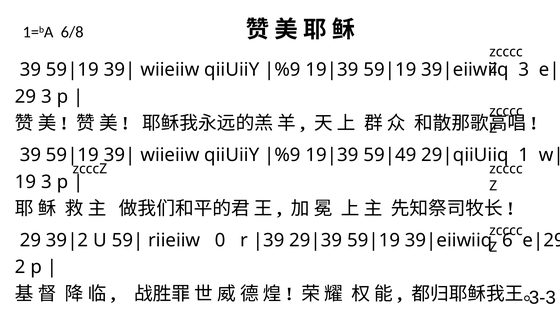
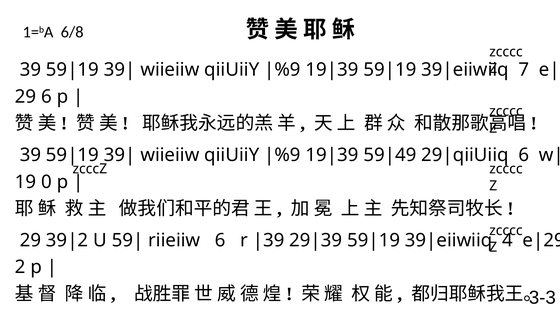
3 at (524, 70): 3 -> 7
29 3: 3 -> 6
1 at (524, 155): 1 -> 6
19 3: 3 -> 0
riieiiw 0: 0 -> 6
6: 6 -> 4
